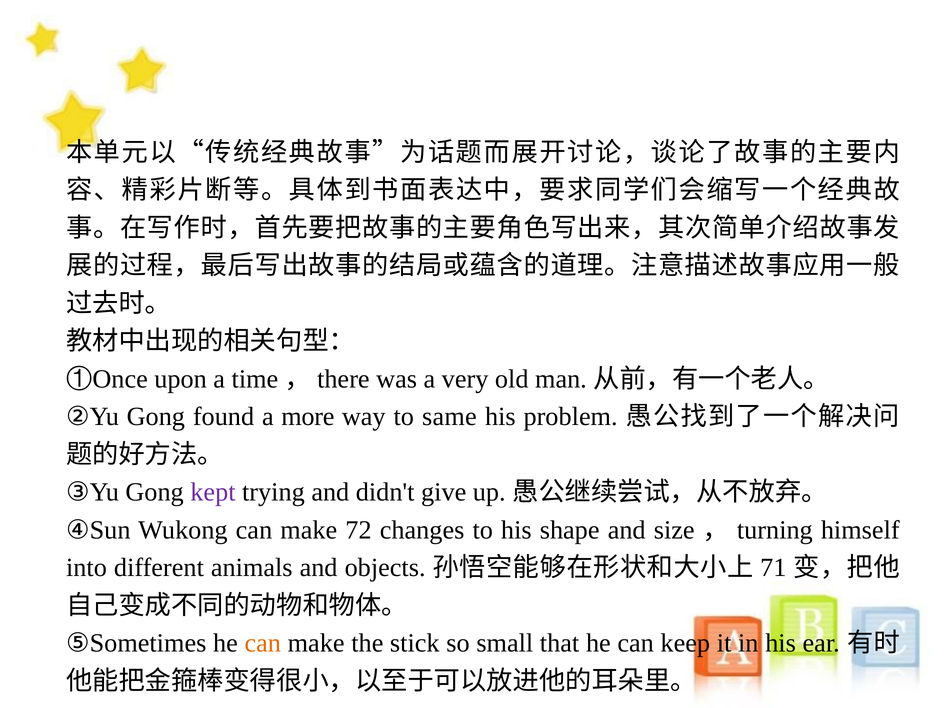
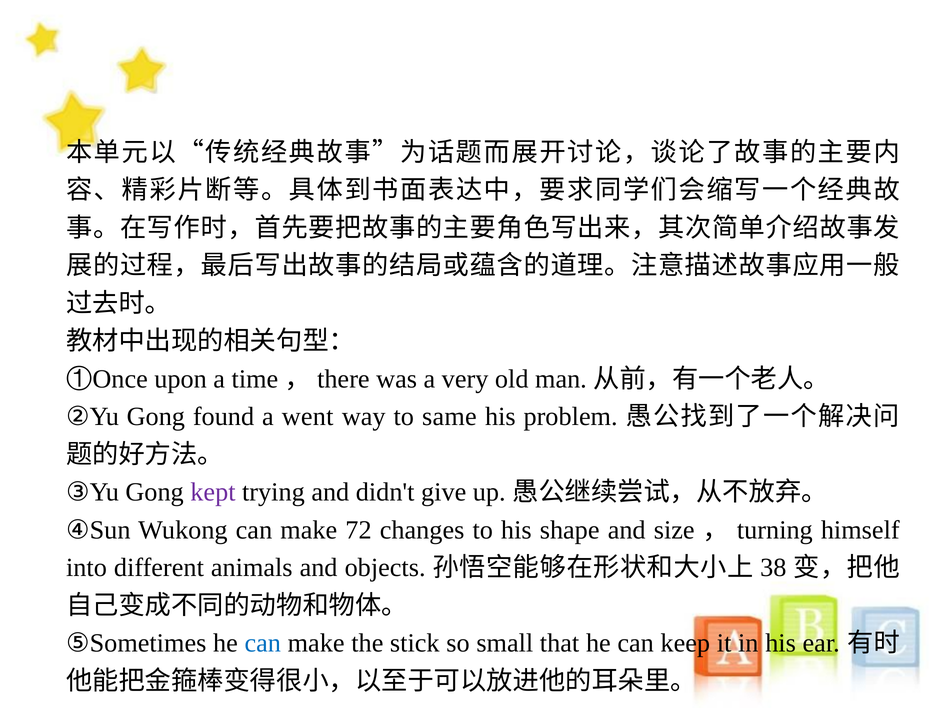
more: more -> went
71: 71 -> 38
can at (263, 643) colour: orange -> blue
